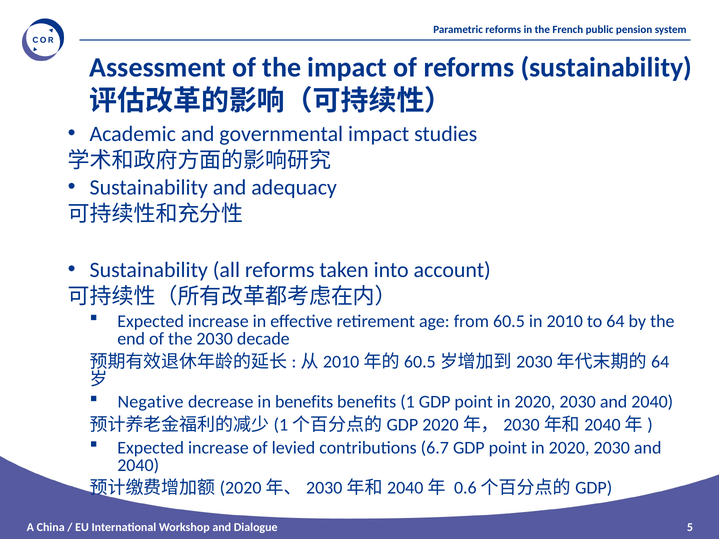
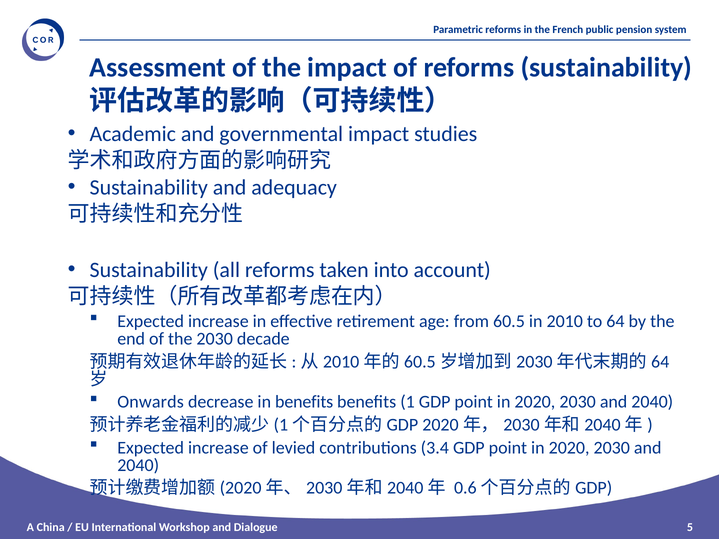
Negative: Negative -> Onwards
6.7: 6.7 -> 3.4
